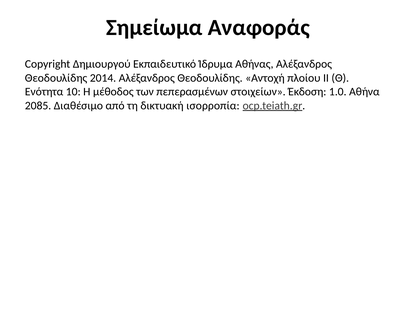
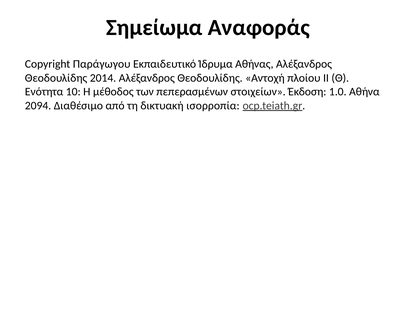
Δημιουργού: Δημιουργού -> Παράγωγου
2085: 2085 -> 2094
